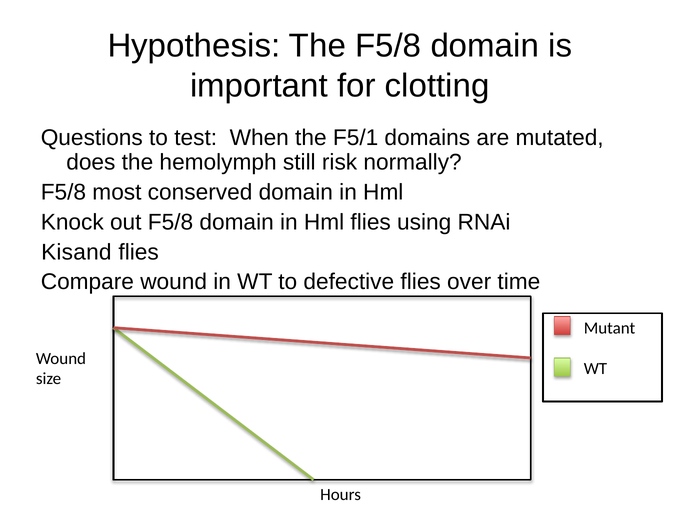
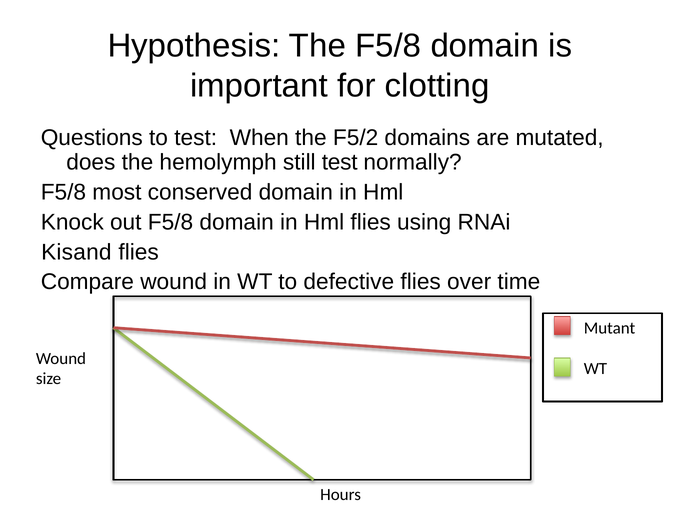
F5/1: F5/1 -> F5/2
still risk: risk -> test
